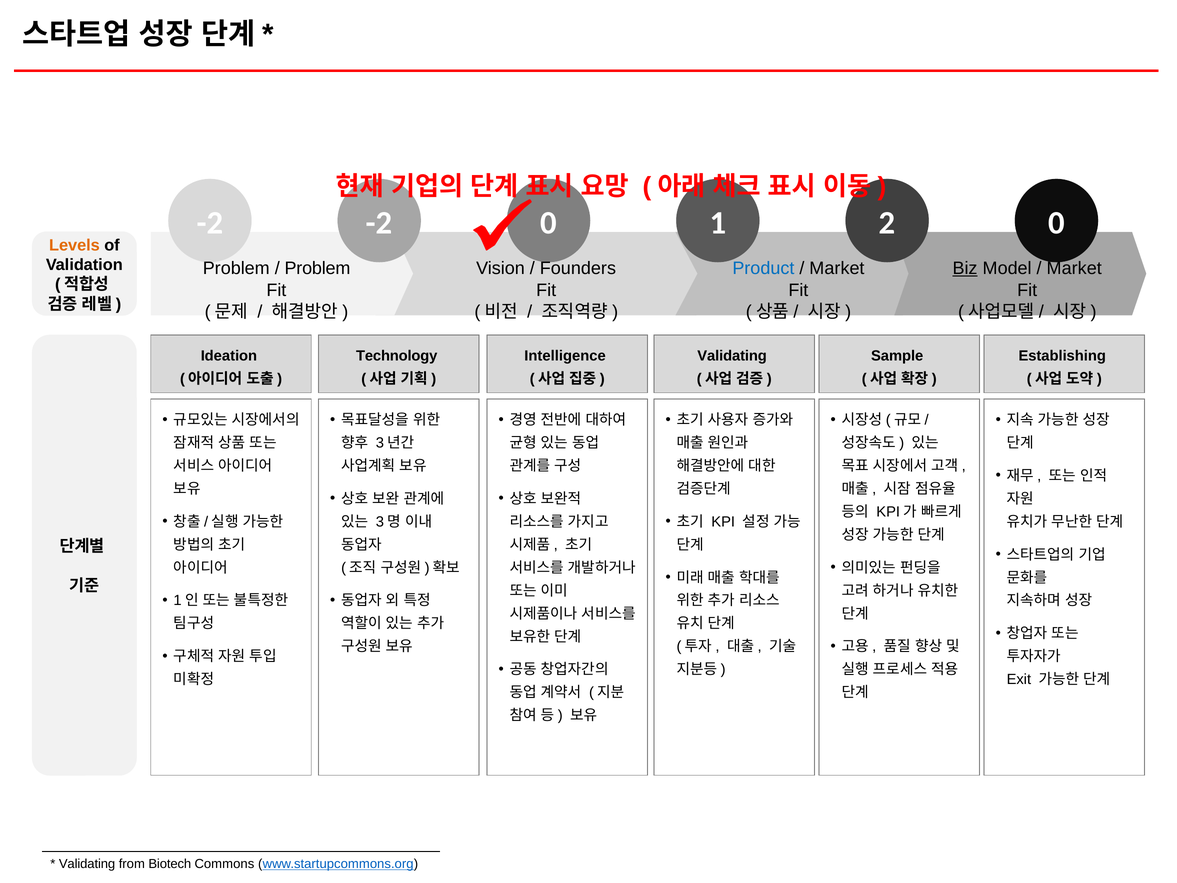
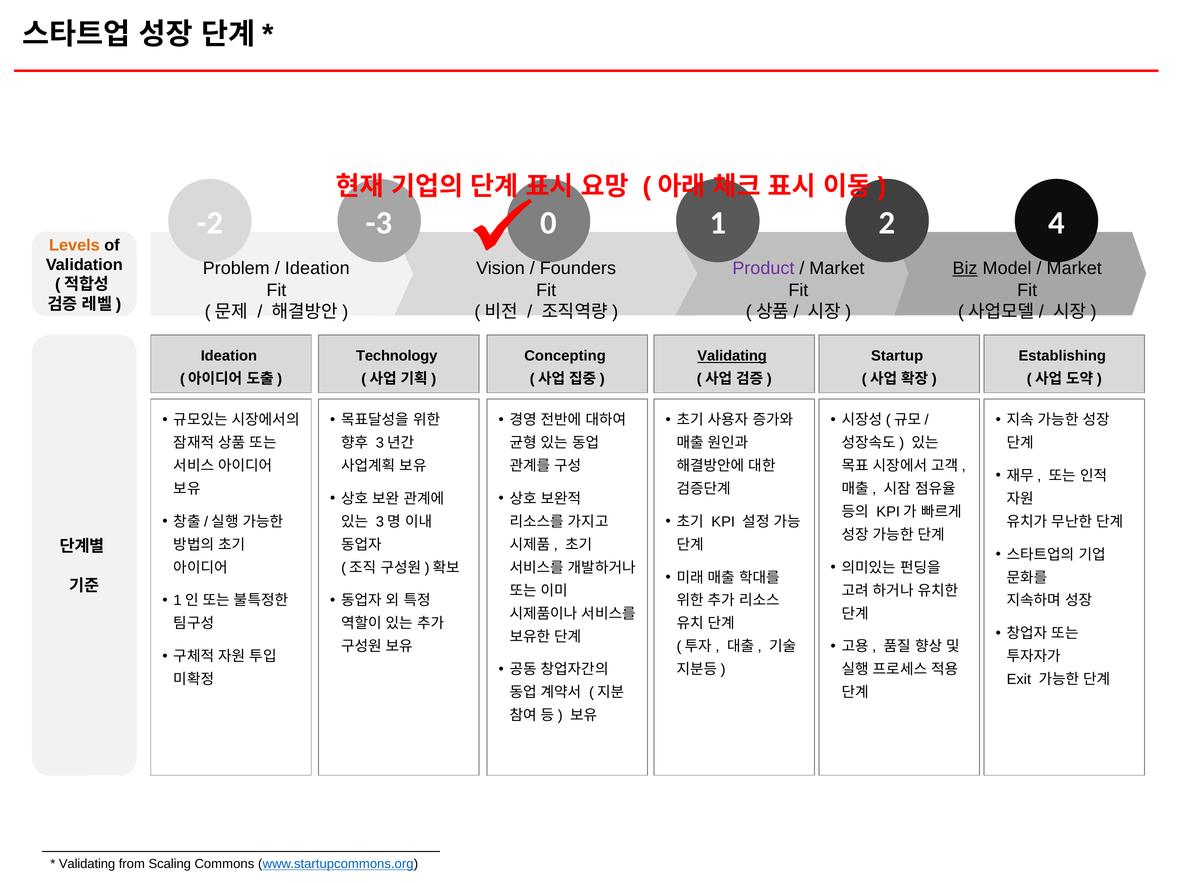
-2 -2: -2 -> -3
1 0: 0 -> 4
Problem at (317, 268): Problem -> Ideation
Product colour: blue -> purple
Intelligence: Intelligence -> Concepting
Validating at (732, 356) underline: none -> present
Sample: Sample -> Startup
Biotech: Biotech -> Scaling
